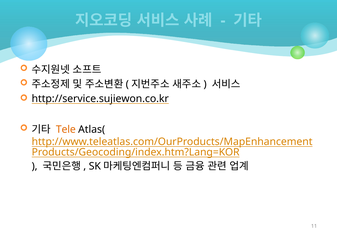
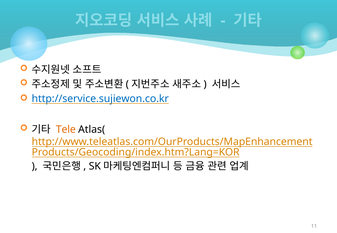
http://service.sujiewon.co.kr colour: black -> blue
